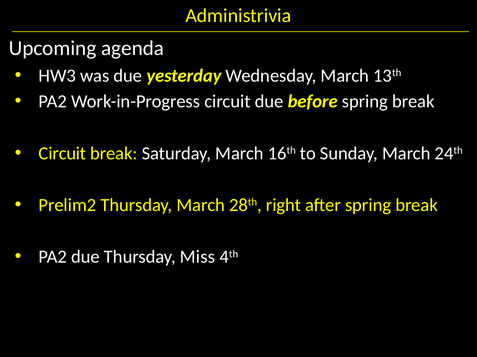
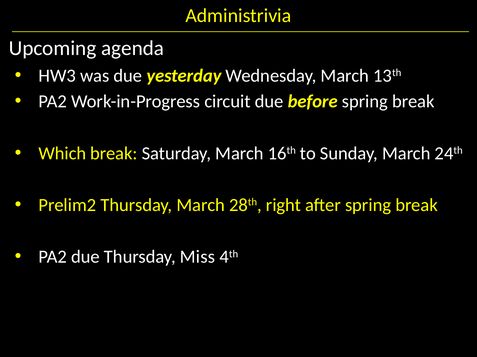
Circuit at (62, 154): Circuit -> Which
